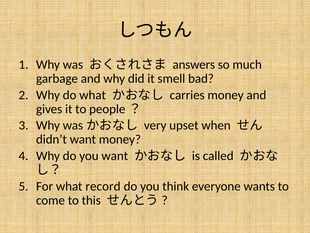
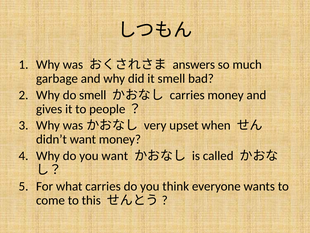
do what: what -> smell
what record: record -> carries
